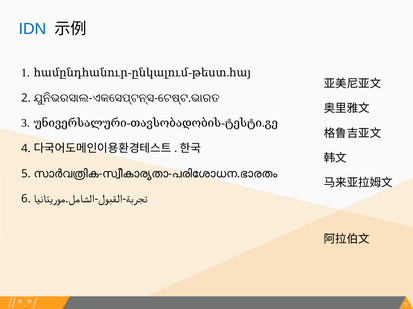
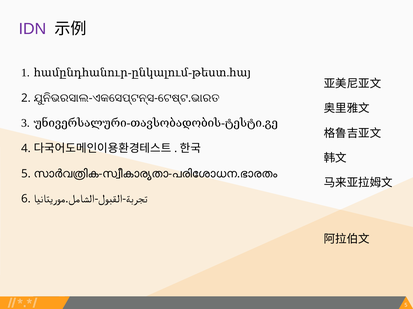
IDN colour: blue -> purple
